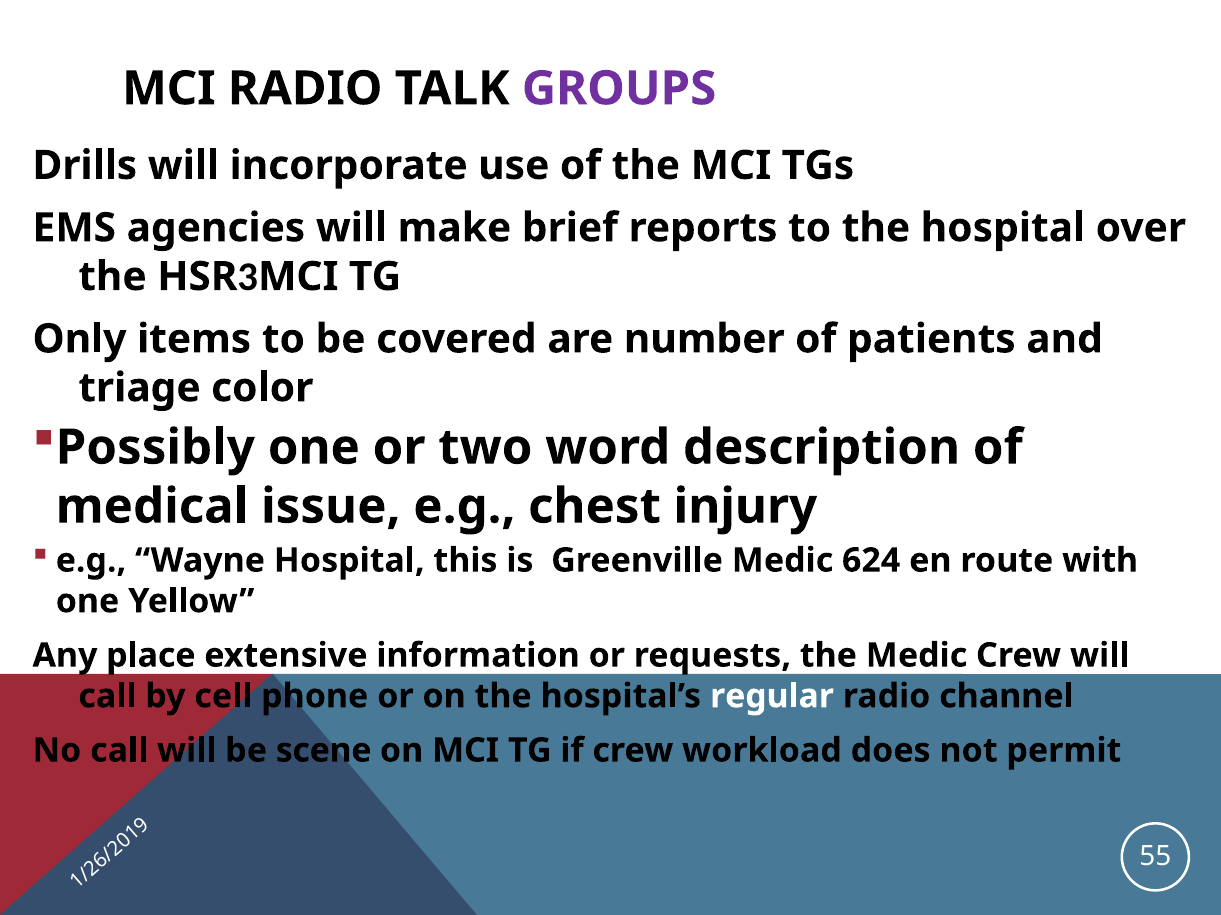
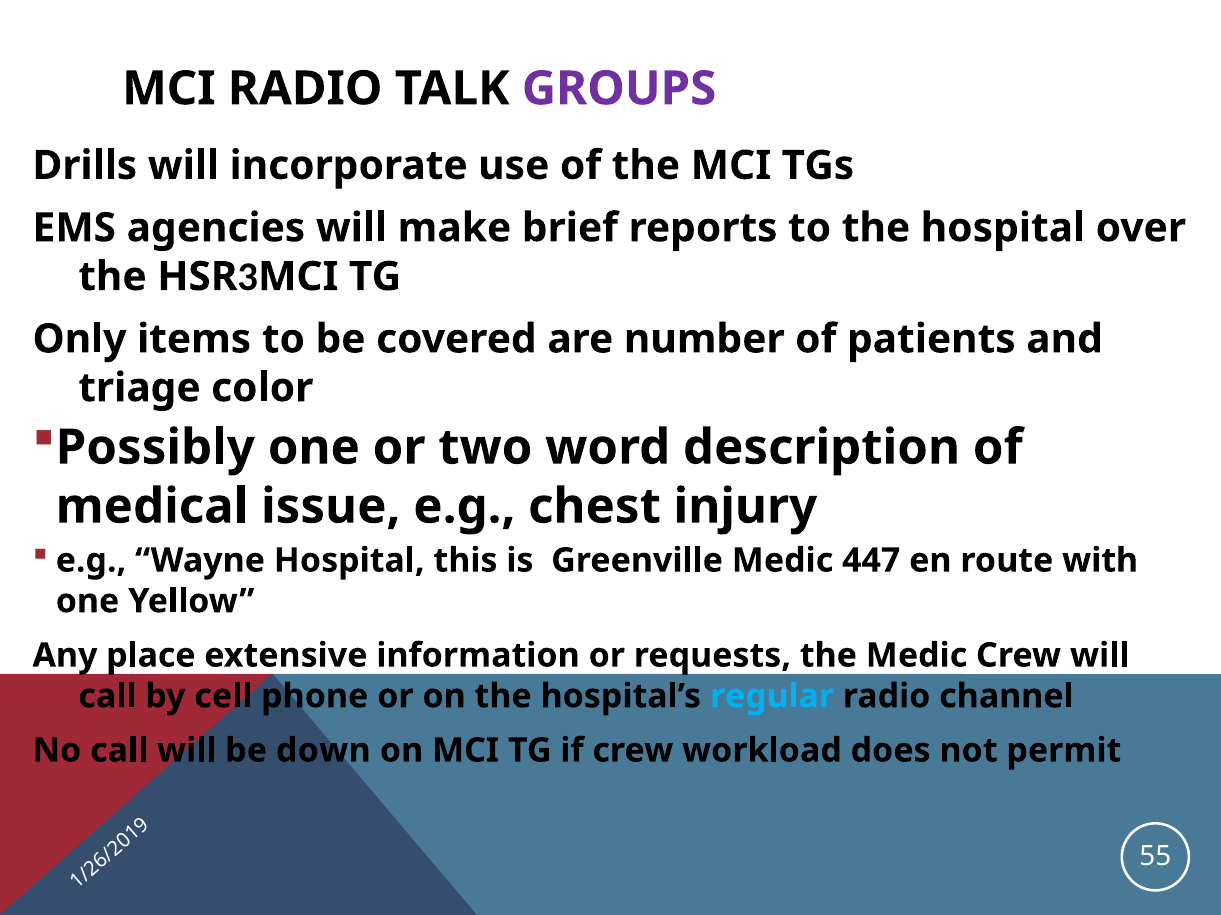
624: 624 -> 447
regular colour: white -> light blue
scene: scene -> down
